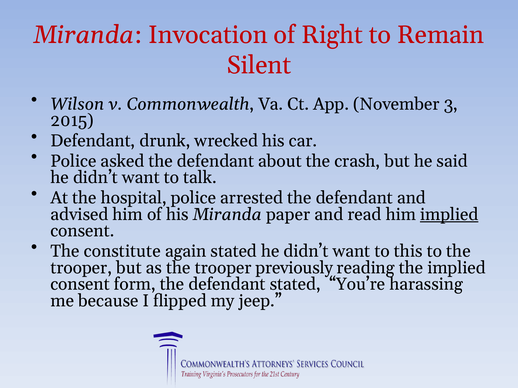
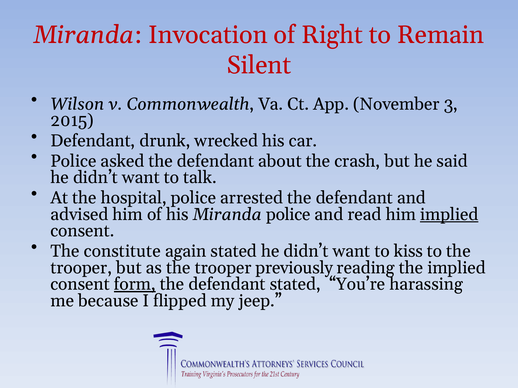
Miranda paper: paper -> police
this: this -> kiss
form underline: none -> present
